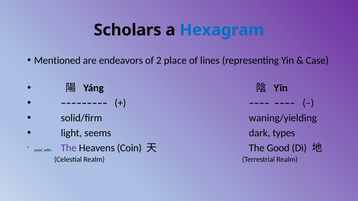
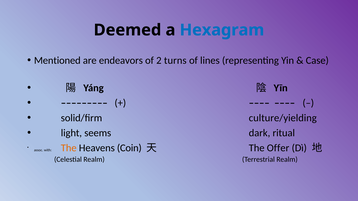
Scholars: Scholars -> Deemed
place: place -> turns
waning/yielding: waning/yielding -> culture/yielding
types: types -> ritual
The at (69, 148) colour: purple -> orange
Good: Good -> Offer
